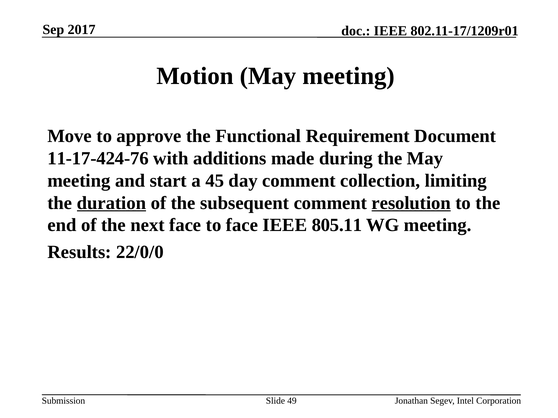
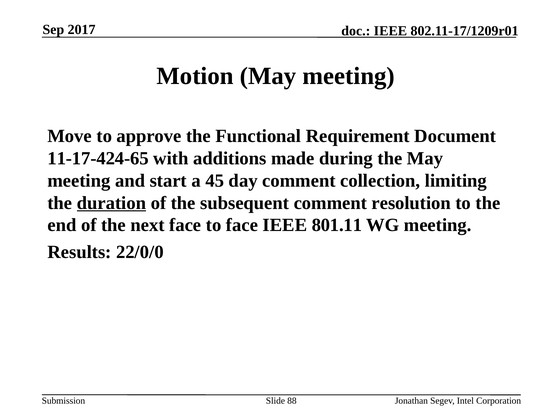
11-17-424-76: 11-17-424-76 -> 11-17-424-65
resolution underline: present -> none
805.11: 805.11 -> 801.11
49: 49 -> 88
